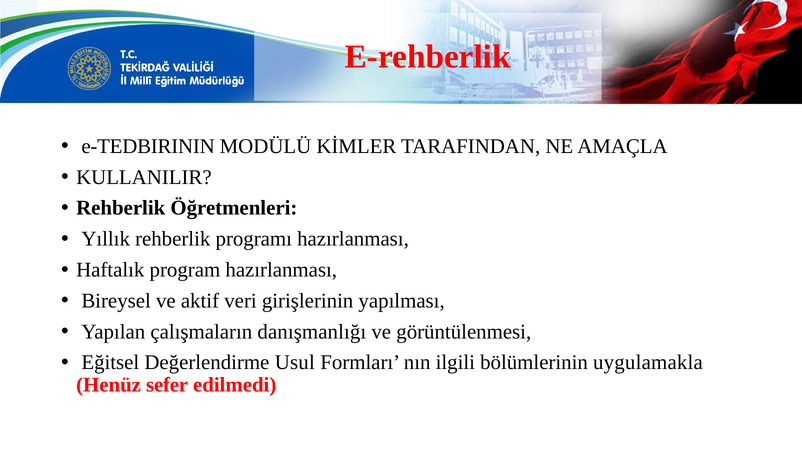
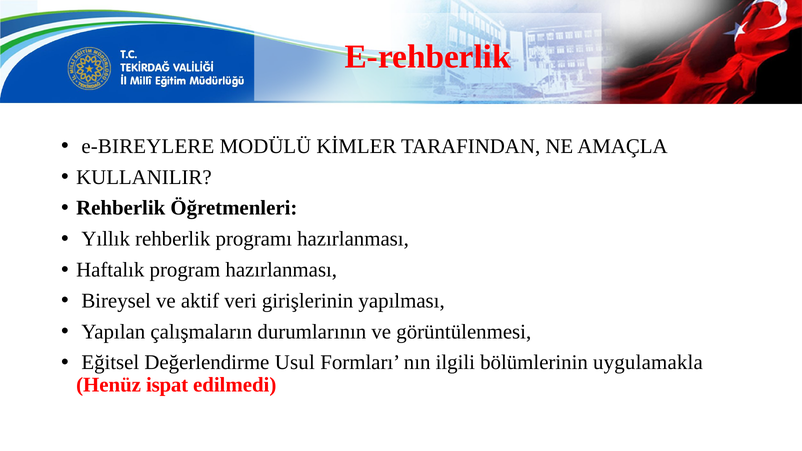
e-TEDBIRININ: e-TEDBIRININ -> e-BIREYLERE
danışmanlığı: danışmanlığı -> durumlarının
sefer: sefer -> ispat
